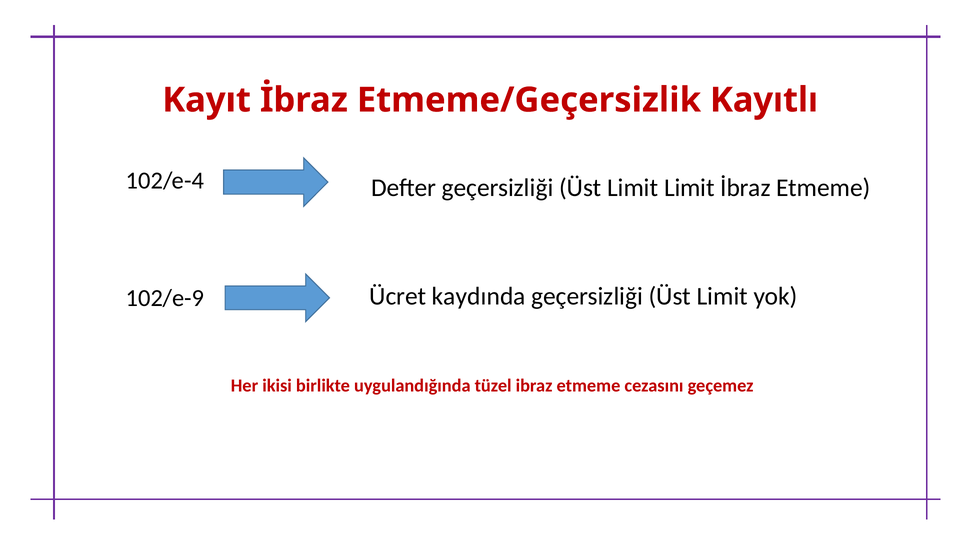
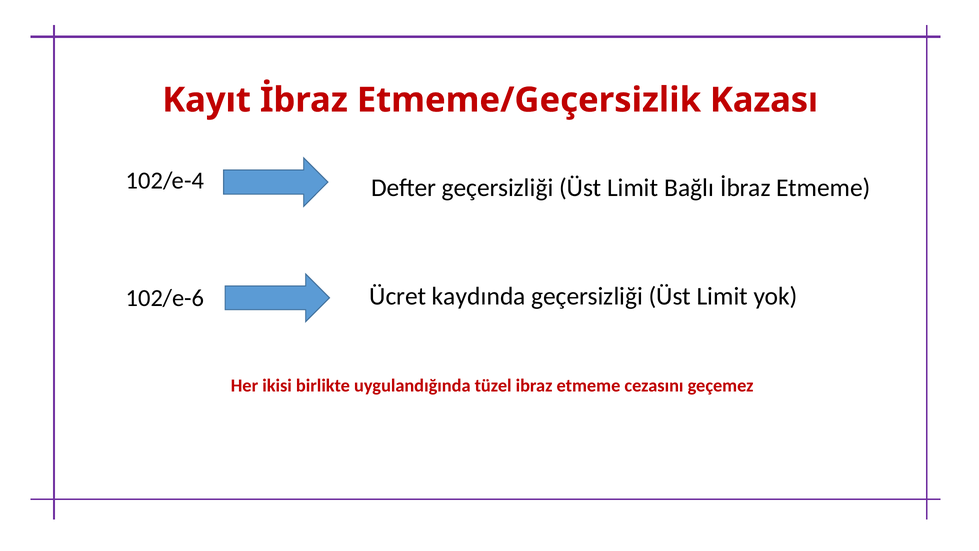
Kayıtlı: Kayıtlı -> Kazası
Limit Limit: Limit -> Bağlı
102/e-9: 102/e-9 -> 102/e-6
